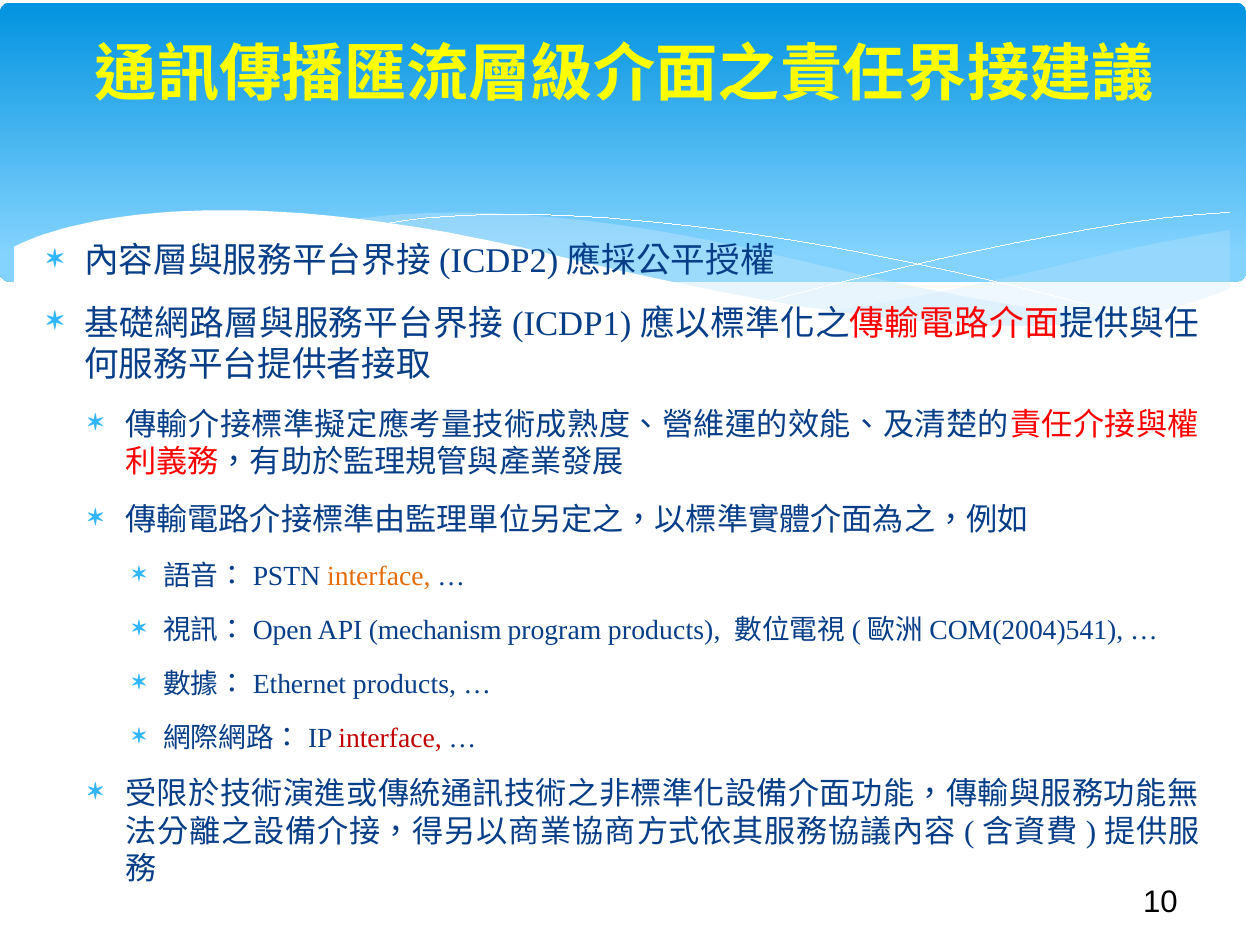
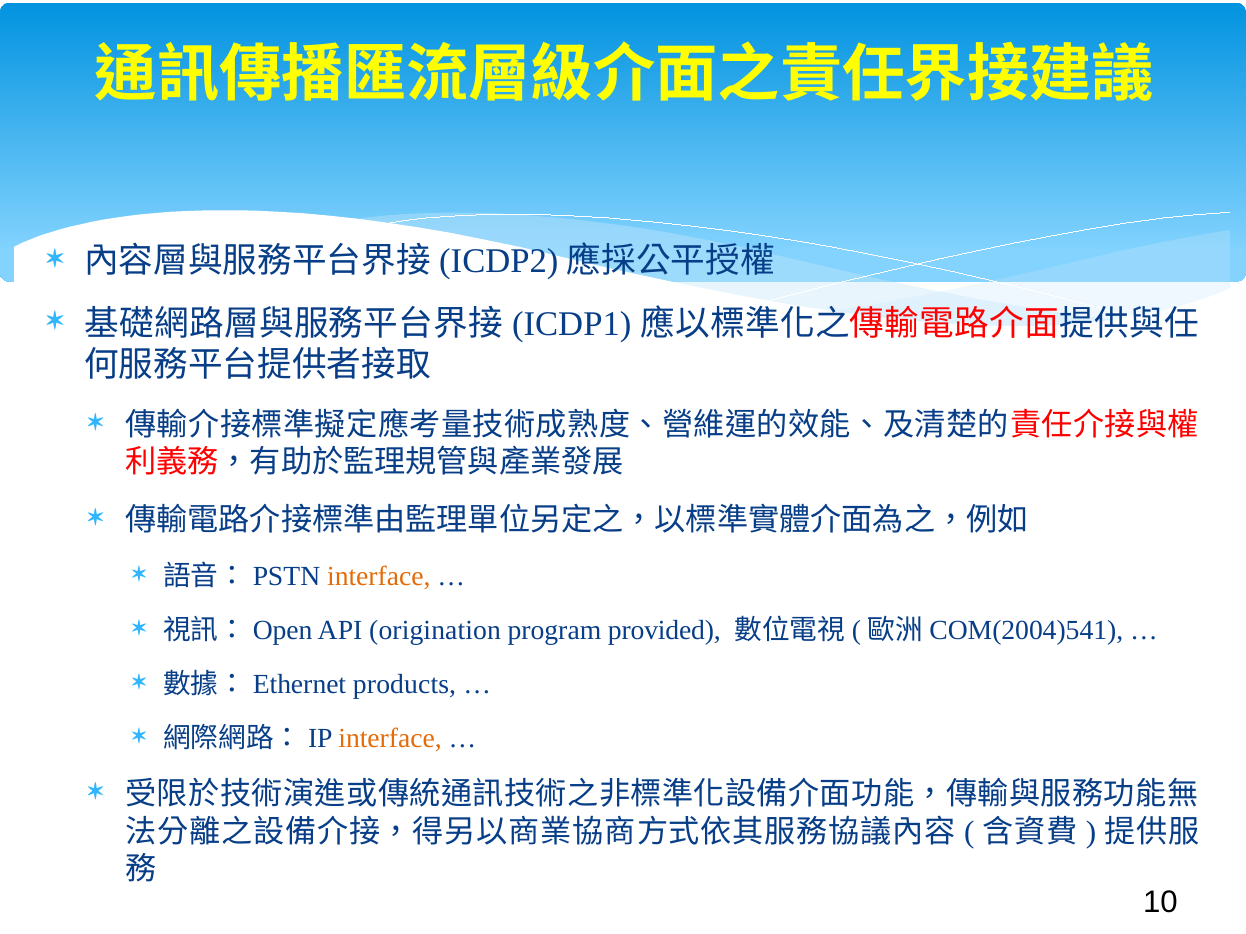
mechanism: mechanism -> origination
program products: products -> provided
interface at (390, 739) colour: red -> orange
